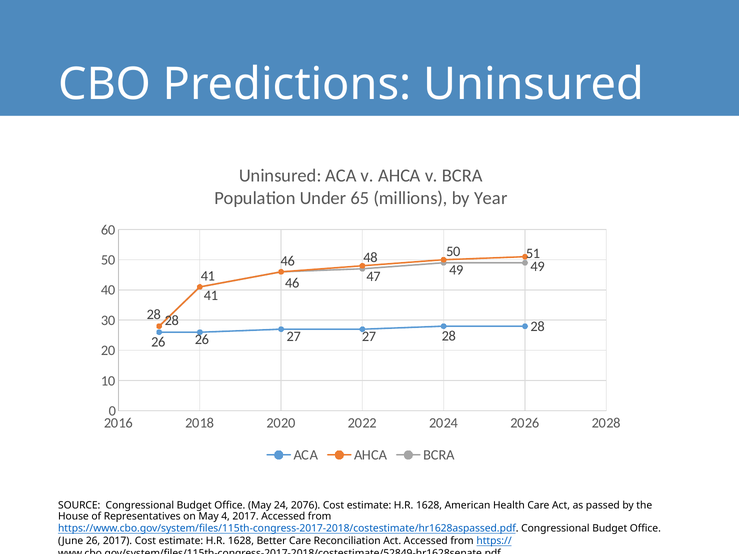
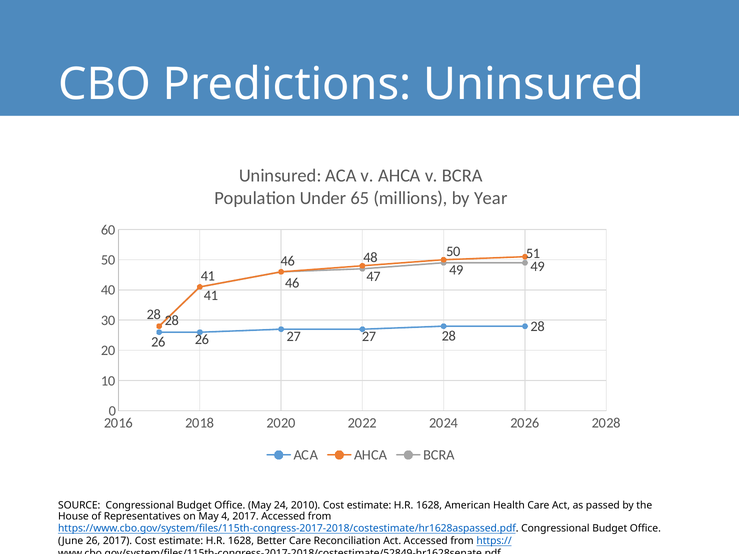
2076: 2076 -> 2010
